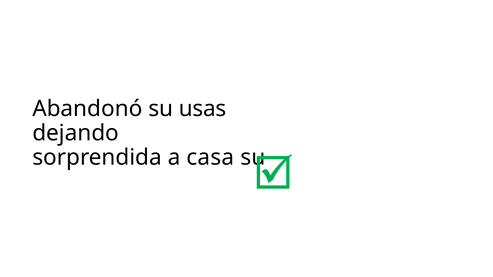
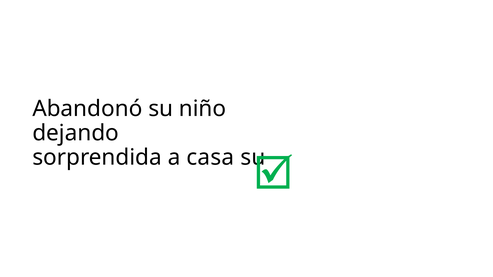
usas: usas -> niño
